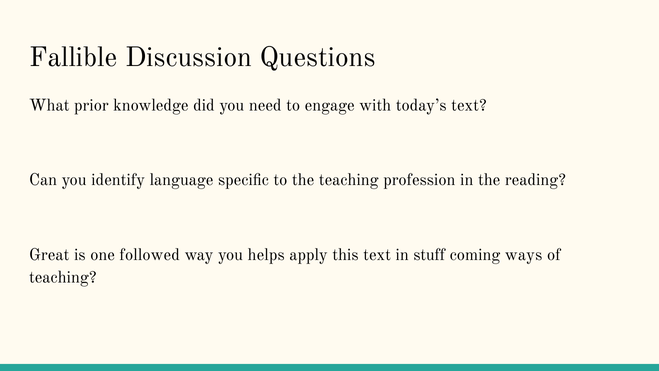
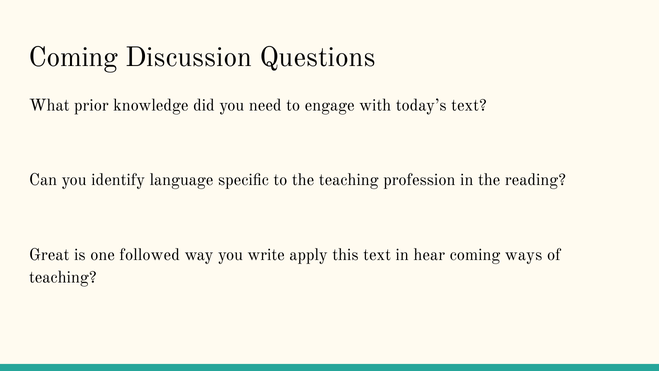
Fallible at (73, 57): Fallible -> Coming
helps: helps -> write
stuff: stuff -> hear
